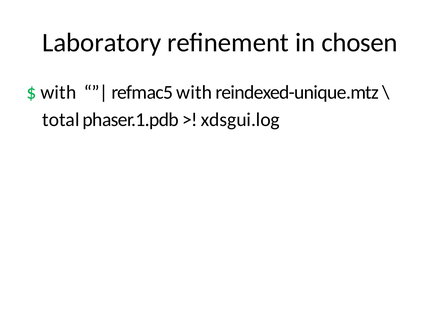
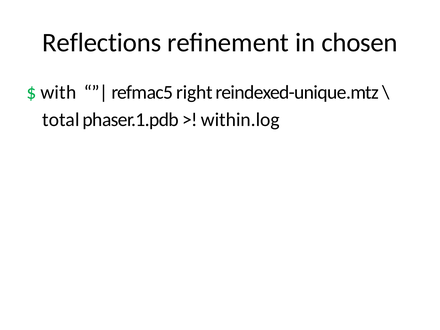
Laboratory: Laboratory -> Reflections
refmac5 with: with -> right
xdsgui.log: xdsgui.log -> within.log
